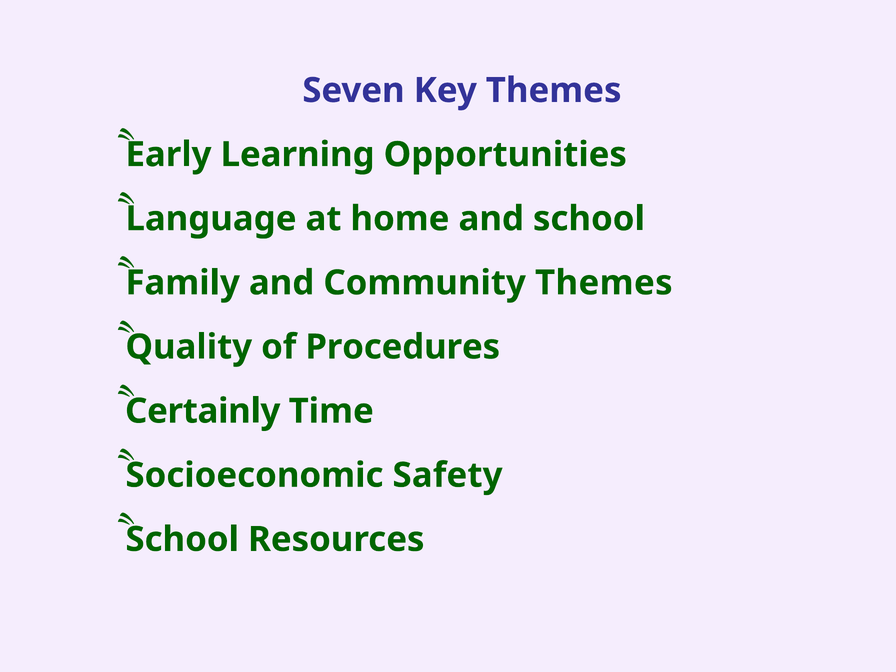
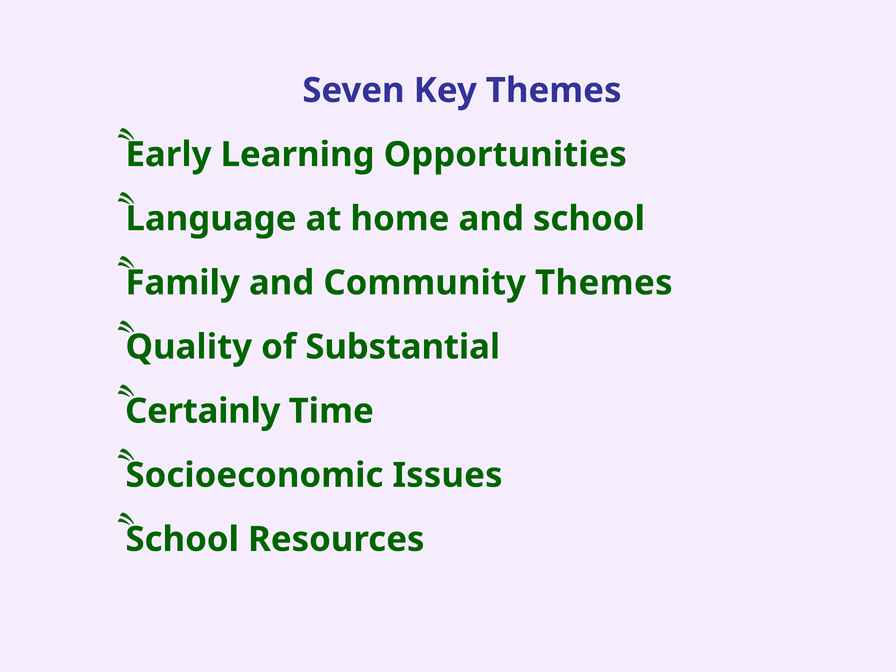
Procedures: Procedures -> Substantial
Safety: Safety -> Issues
